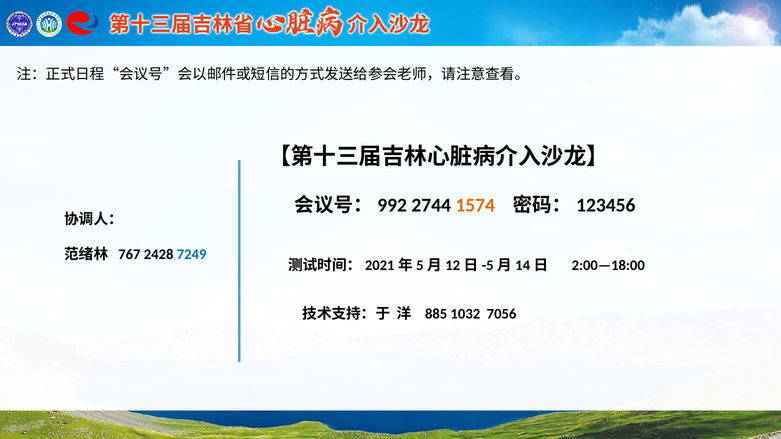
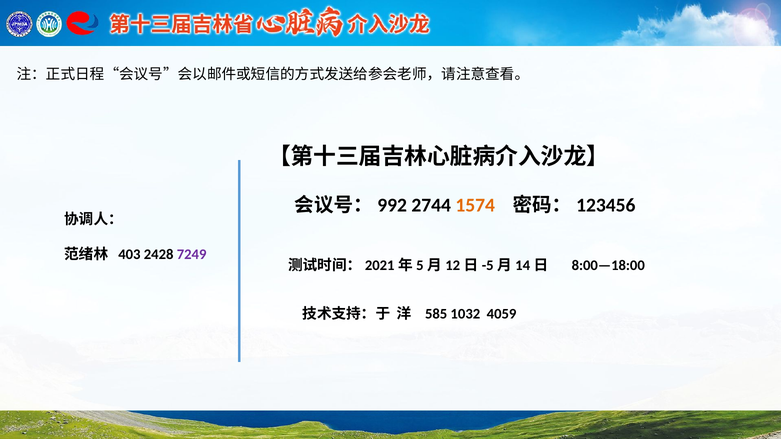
767: 767 -> 403
7249 colour: blue -> purple
2:00—18:00: 2:00—18:00 -> 8:00—18:00
885: 885 -> 585
7056: 7056 -> 4059
